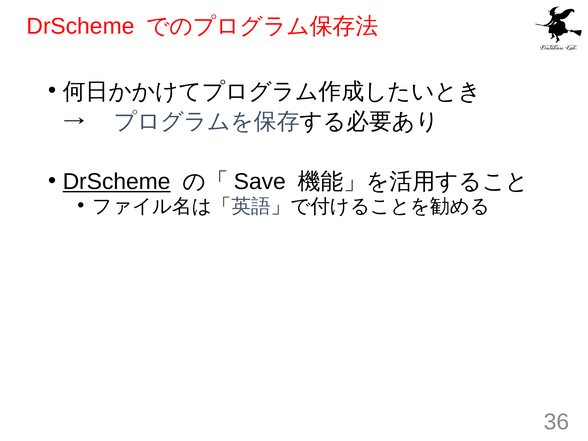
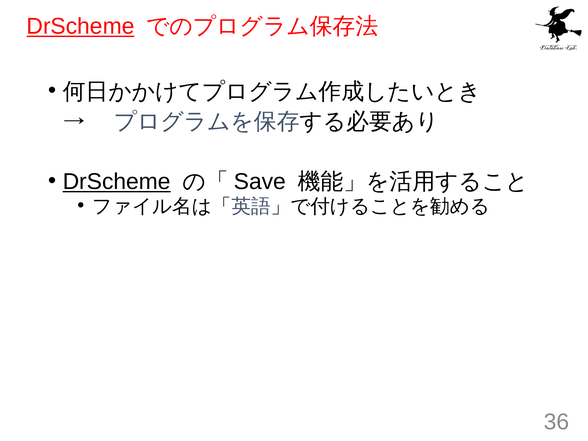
DrScheme at (81, 26) underline: none -> present
